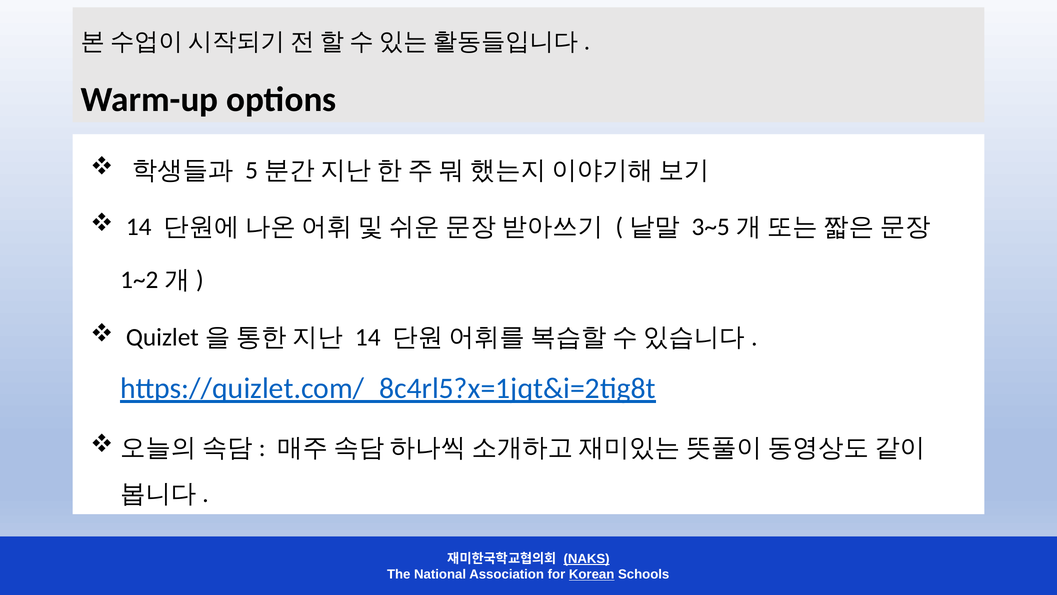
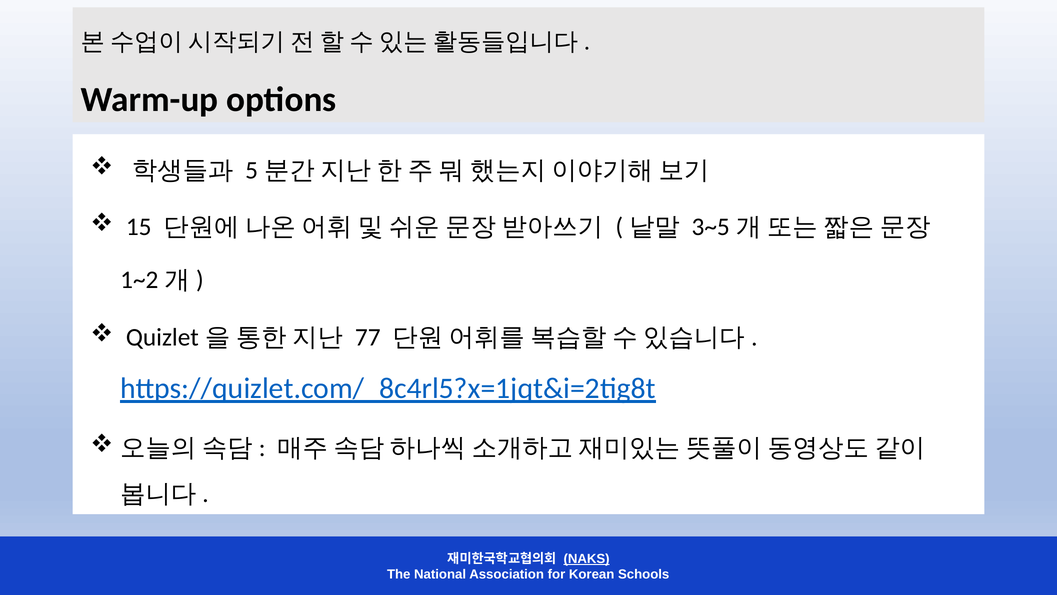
14 at (139, 227): 14 -> 15
14 at (368, 337): 14 -> 77
Korean underline: present -> none
